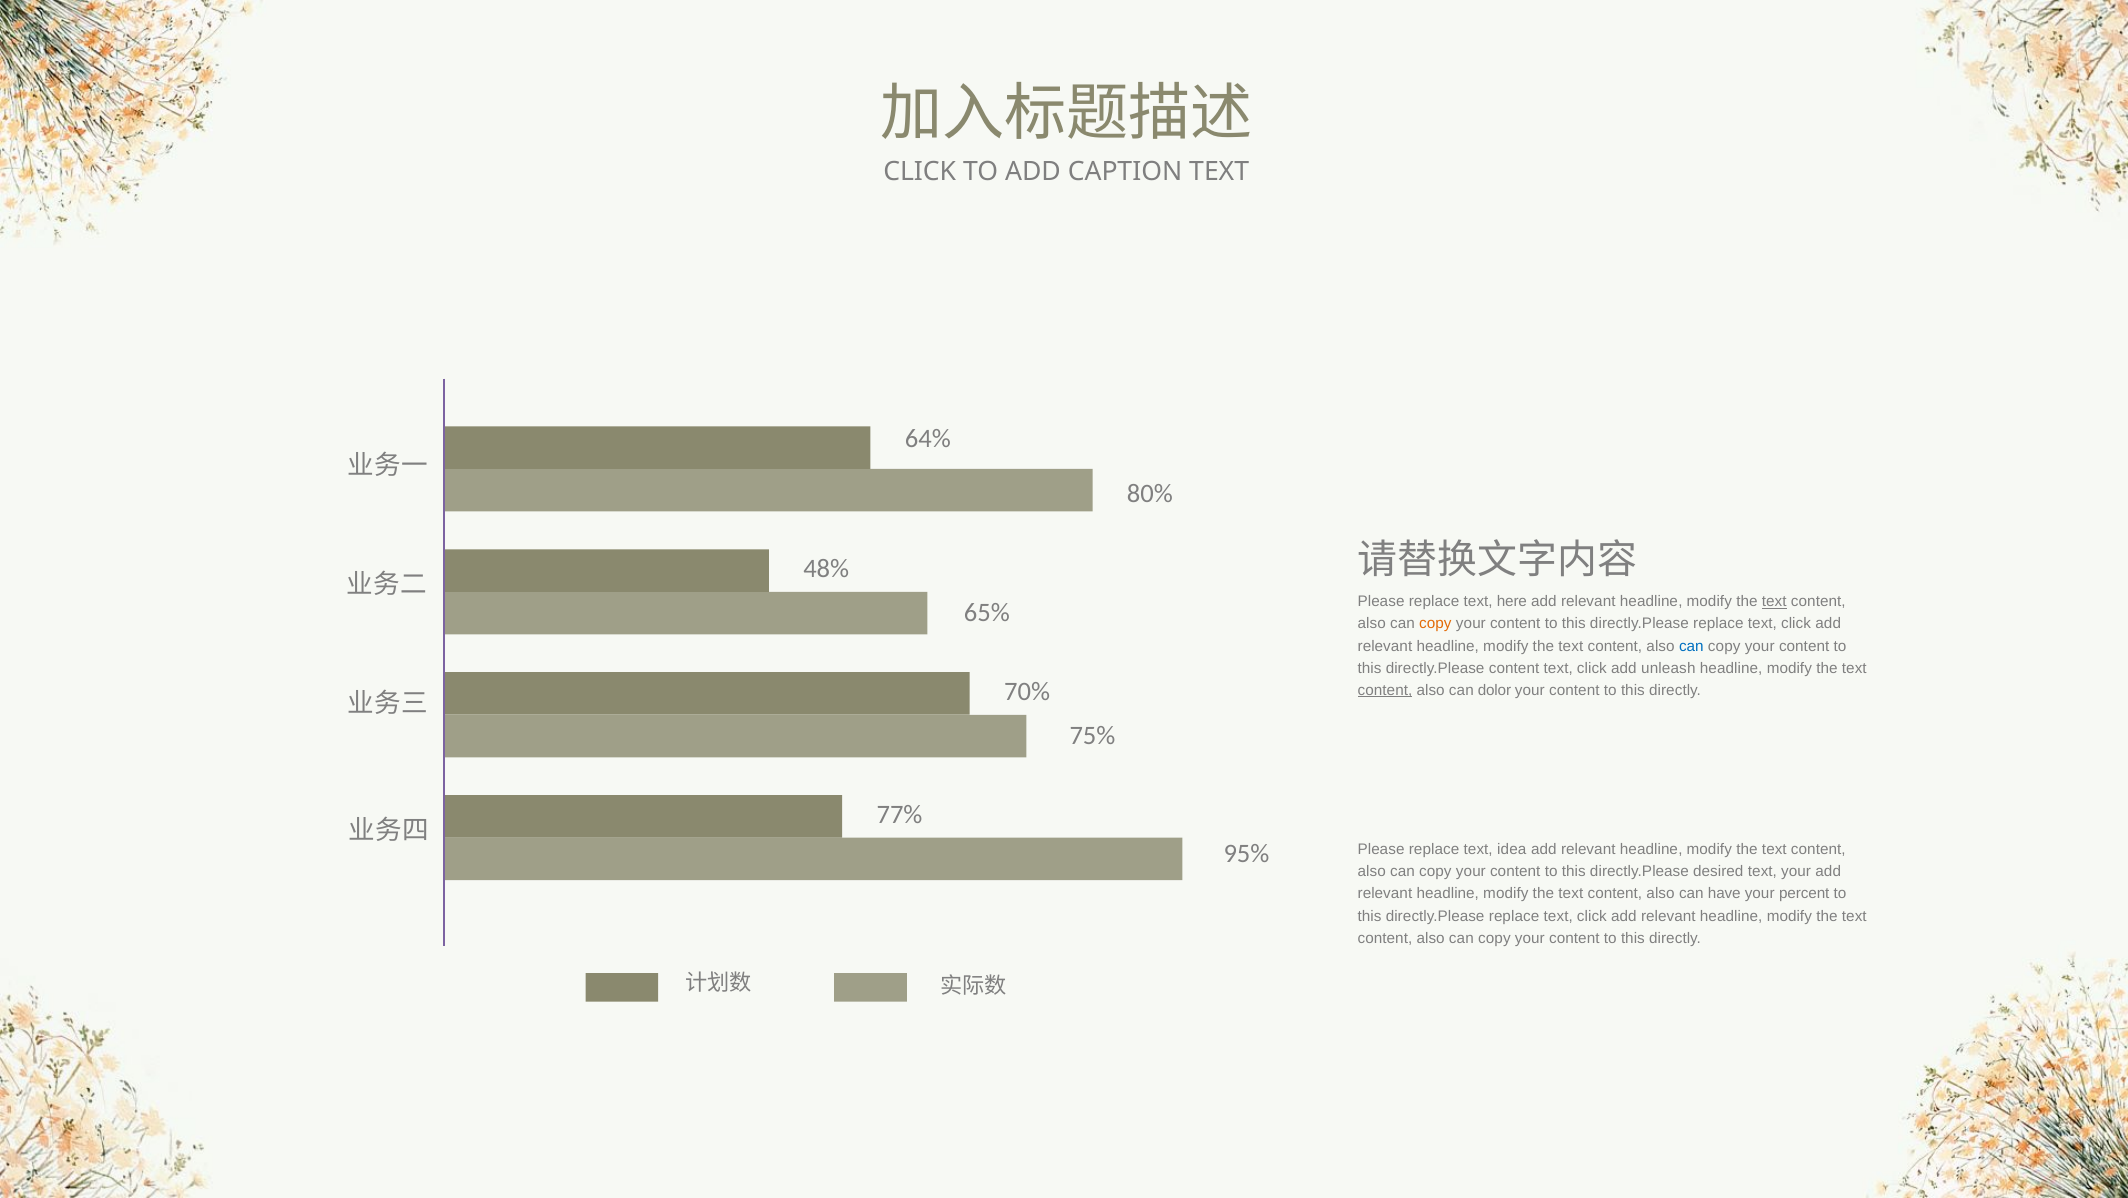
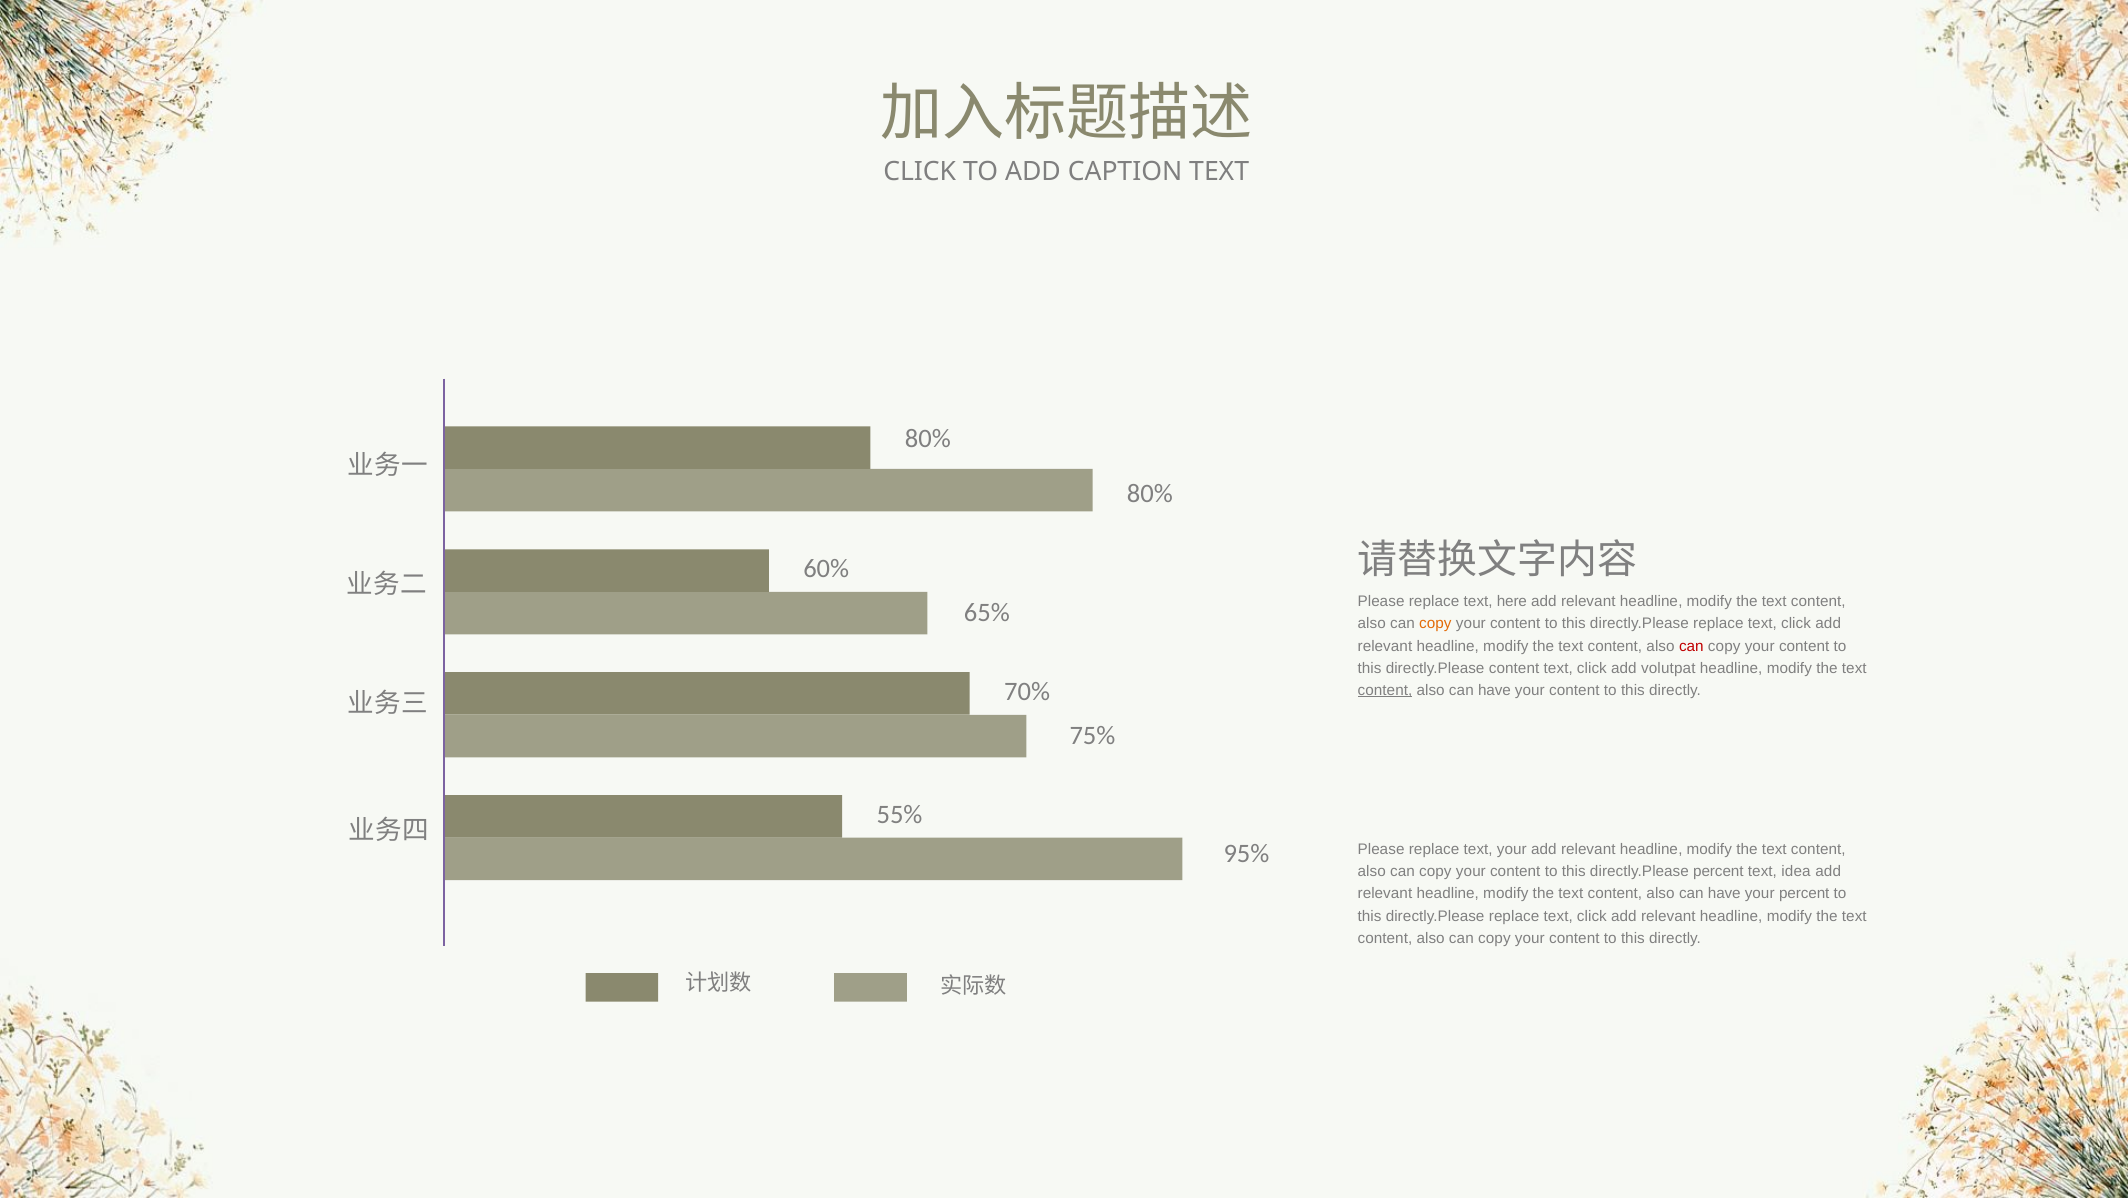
64% at (928, 439): 64% -> 80%
48%: 48% -> 60%
text at (1774, 601) underline: present -> none
can at (1691, 646) colour: blue -> red
unleash: unleash -> volutpat
dolor at (1494, 690): dolor -> have
77%: 77% -> 55%
text idea: idea -> your
directly.Please desired: desired -> percent
text your: your -> idea
